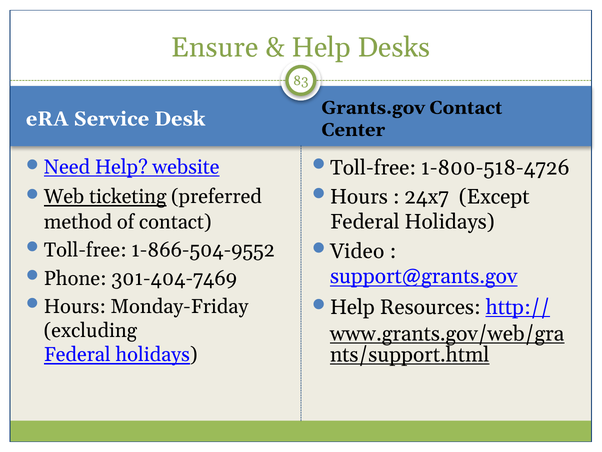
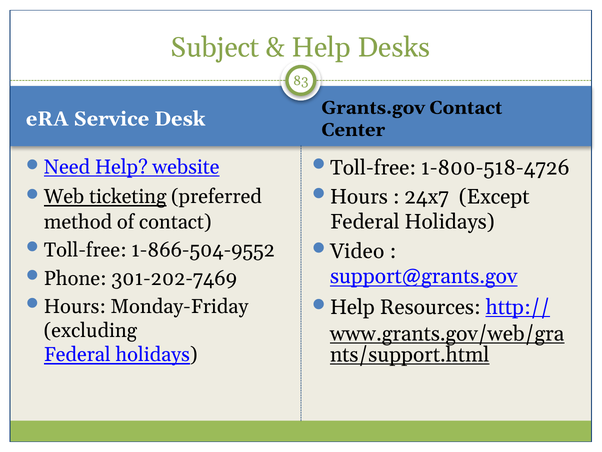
Ensure: Ensure -> Subject
301-404-7469: 301-404-7469 -> 301-202-7469
